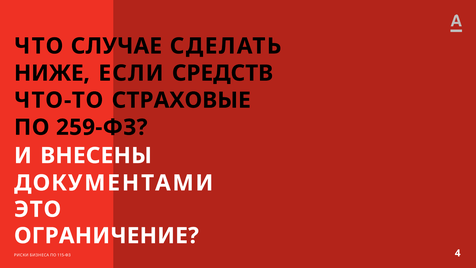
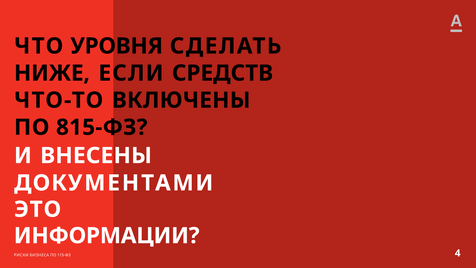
СЛУЧАЕ: СЛУЧАЕ -> УРОВНЯ
СТРАХОВЫЕ: СТРАХОВЫЕ -> ВКЛЮЧЕНЫ
259-ФЗ: 259-ФЗ -> 815-ФЗ
ОГРАНИЧЕНИЕ: ОГРАНИЧЕНИЕ -> ИНФОРМАЦИИ
